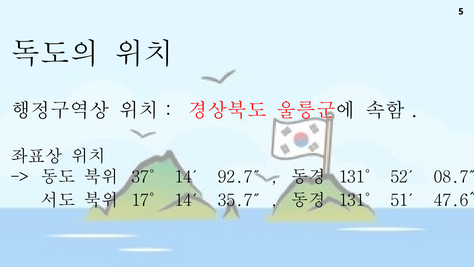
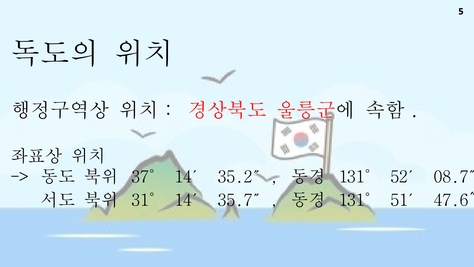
92.7″: 92.7″ -> 35.2″
17°: 17° -> 31°
